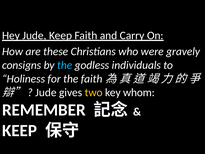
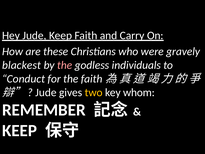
consigns: consigns -> blackest
the at (65, 65) colour: light blue -> pink
Holiness: Holiness -> Conduct
